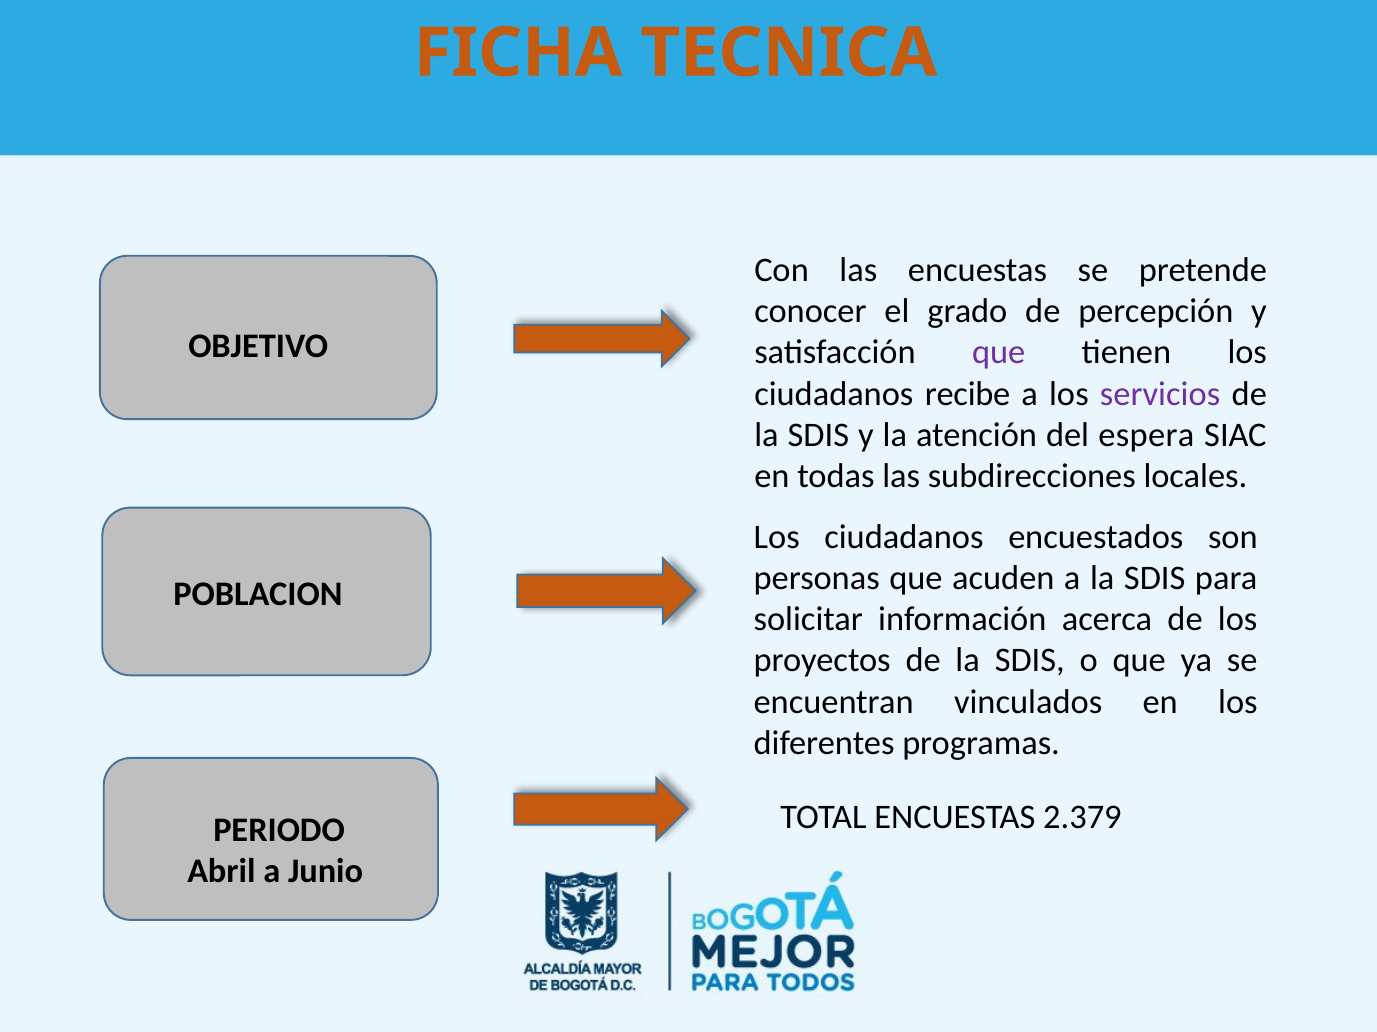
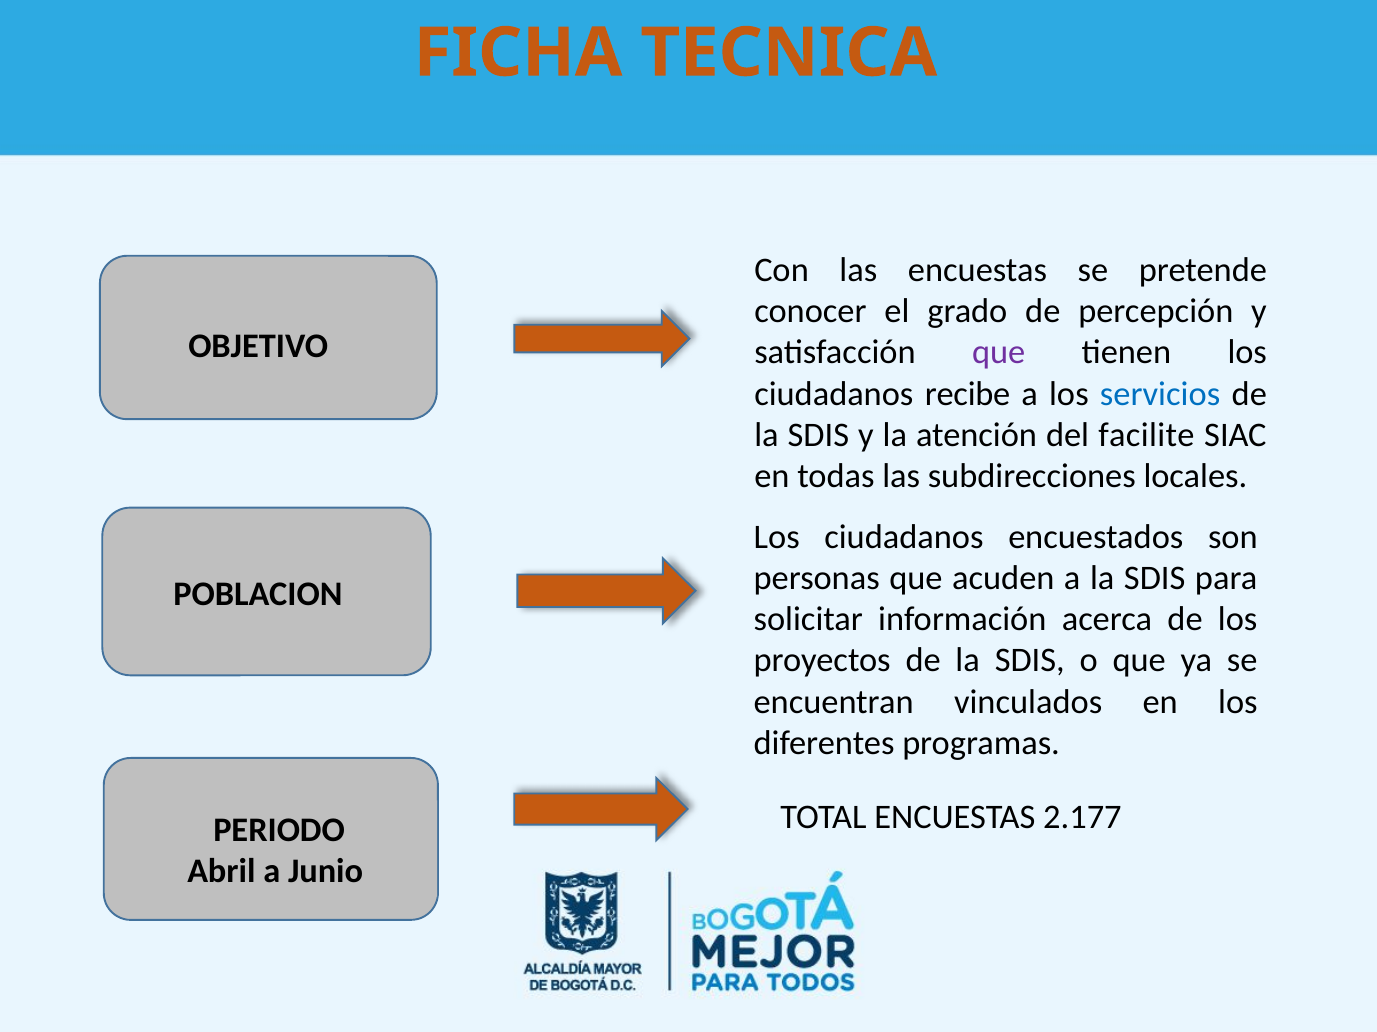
servicios colour: purple -> blue
espera: espera -> facilite
2.379: 2.379 -> 2.177
